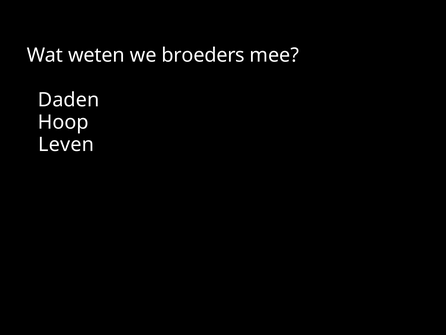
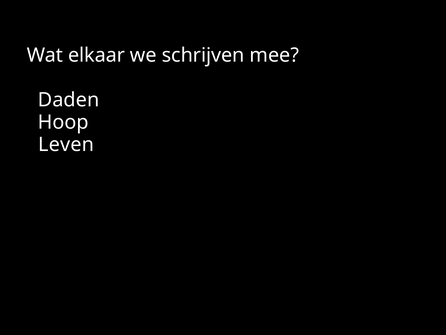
weten: weten -> elkaar
broeders: broeders -> schrijven
